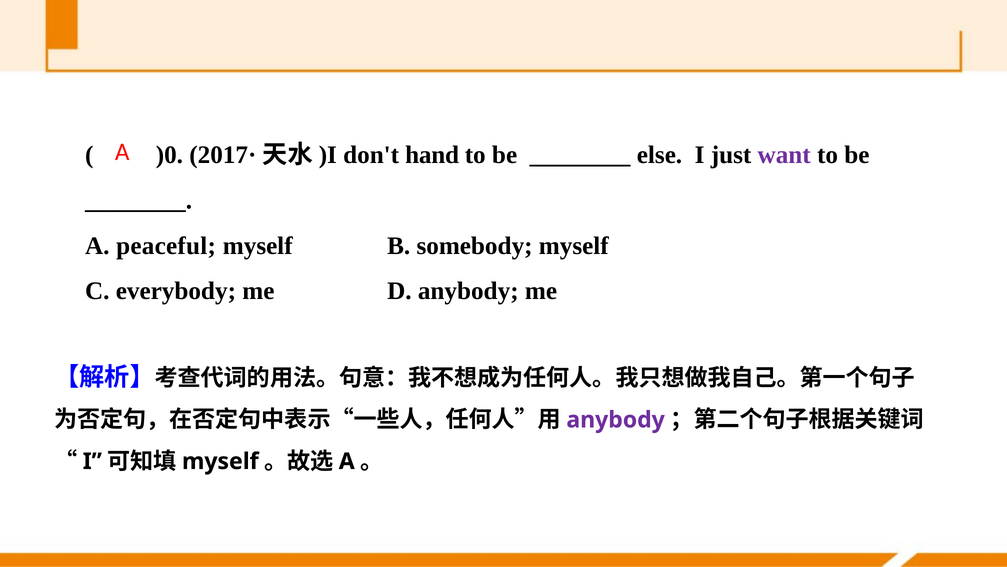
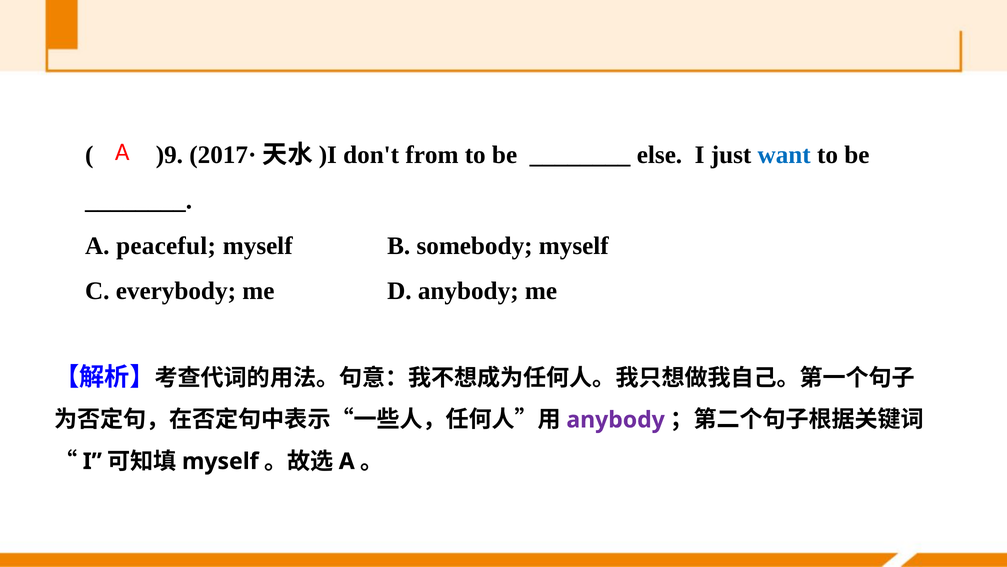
)0: )0 -> )9
hand: hand -> from
want colour: purple -> blue
